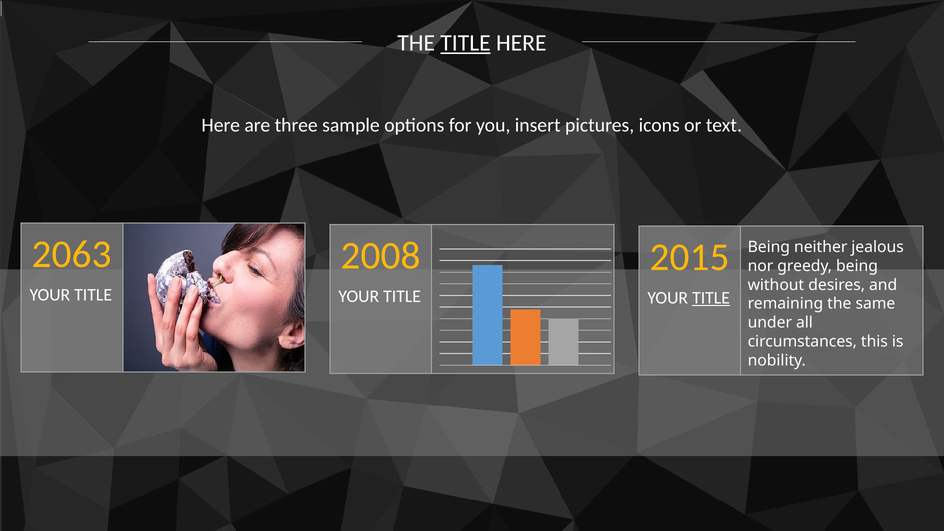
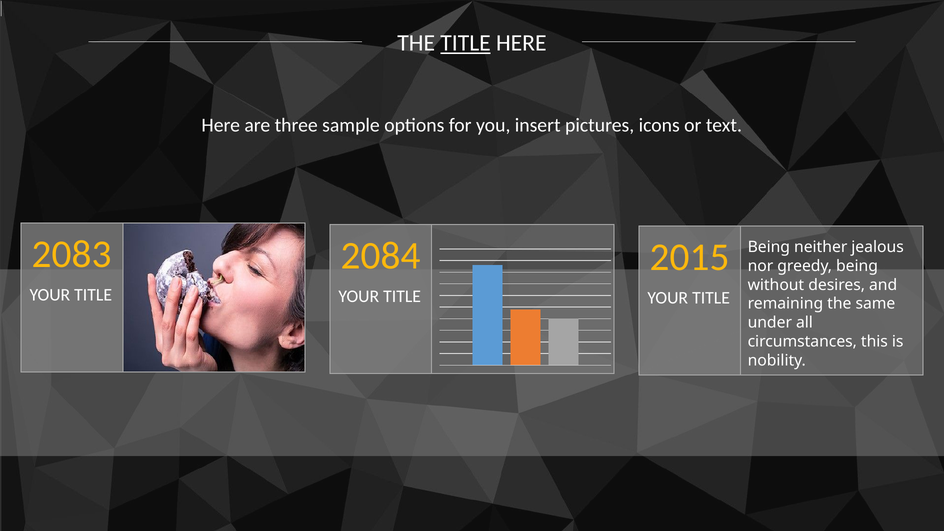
2063: 2063 -> 2083
2008: 2008 -> 2084
TITLE at (711, 298) underline: present -> none
